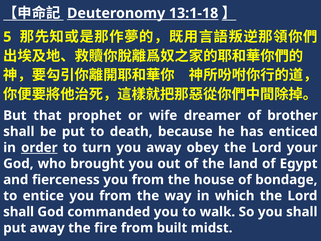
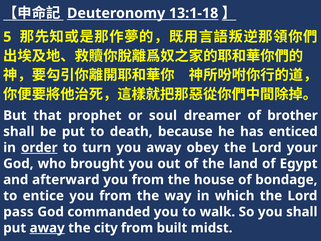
wife: wife -> soul
fierceness: fierceness -> afterward
shall at (19, 212): shall -> pass
away at (47, 228) underline: none -> present
fire: fire -> city
